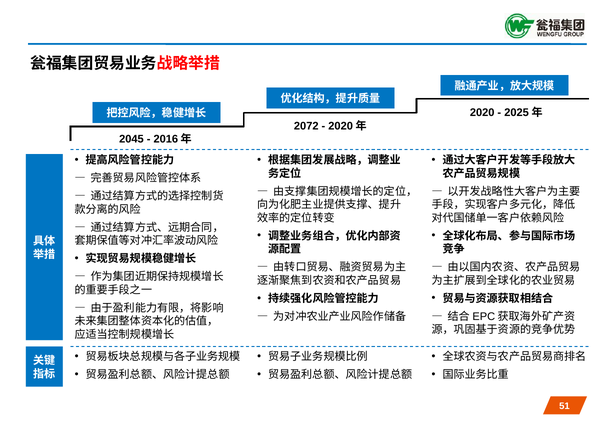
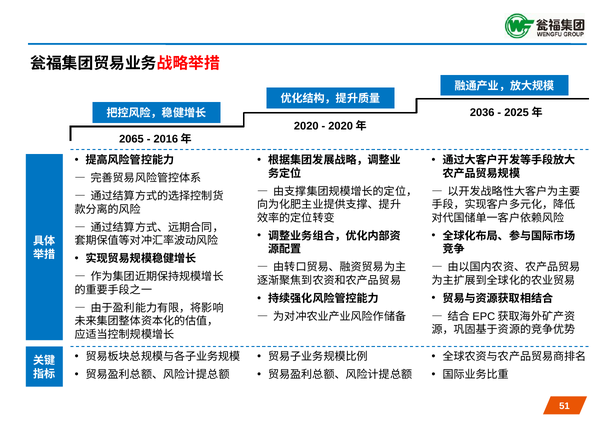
2020: 2020 -> 2036
2072: 2072 -> 2020
2045: 2045 -> 2065
